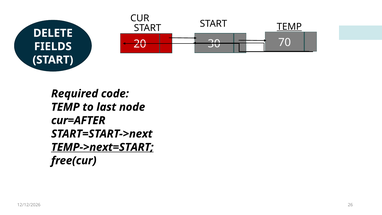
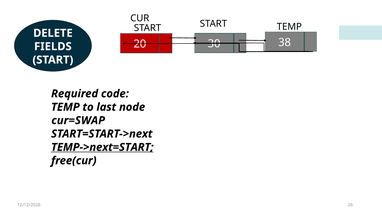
TEMP at (289, 27) underline: present -> none
70: 70 -> 38
cur=AFTER: cur=AFTER -> cur=SWAP
